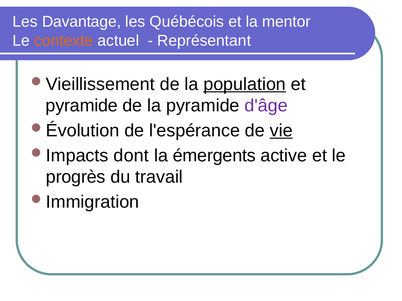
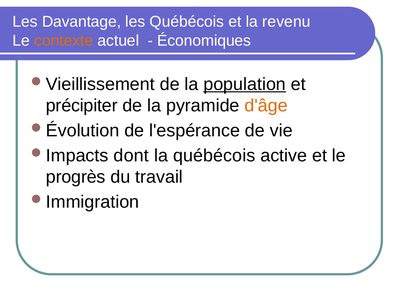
mentor: mentor -> revenu
Représentant: Représentant -> Économiques
pyramide at (82, 106): pyramide -> précipiter
d'âge colour: purple -> orange
vie underline: present -> none
la émergents: émergents -> québécois
